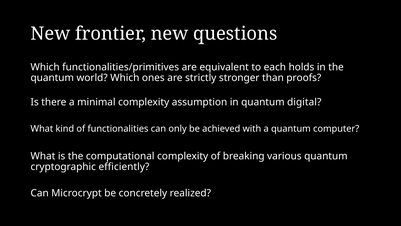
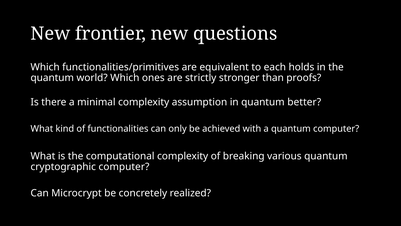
digital: digital -> better
cryptographic efficiently: efficiently -> computer
